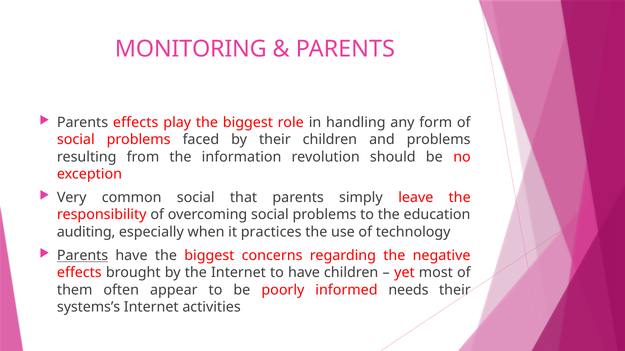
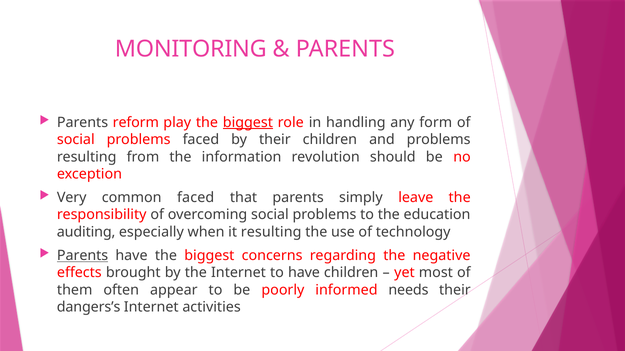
Parents effects: effects -> reform
biggest at (248, 123) underline: none -> present
common social: social -> faced
it practices: practices -> resulting
systems’s: systems’s -> dangers’s
